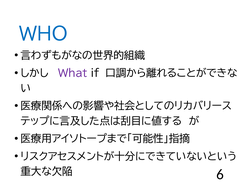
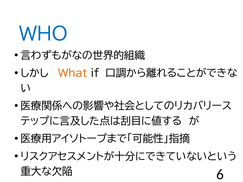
What colour: purple -> orange
